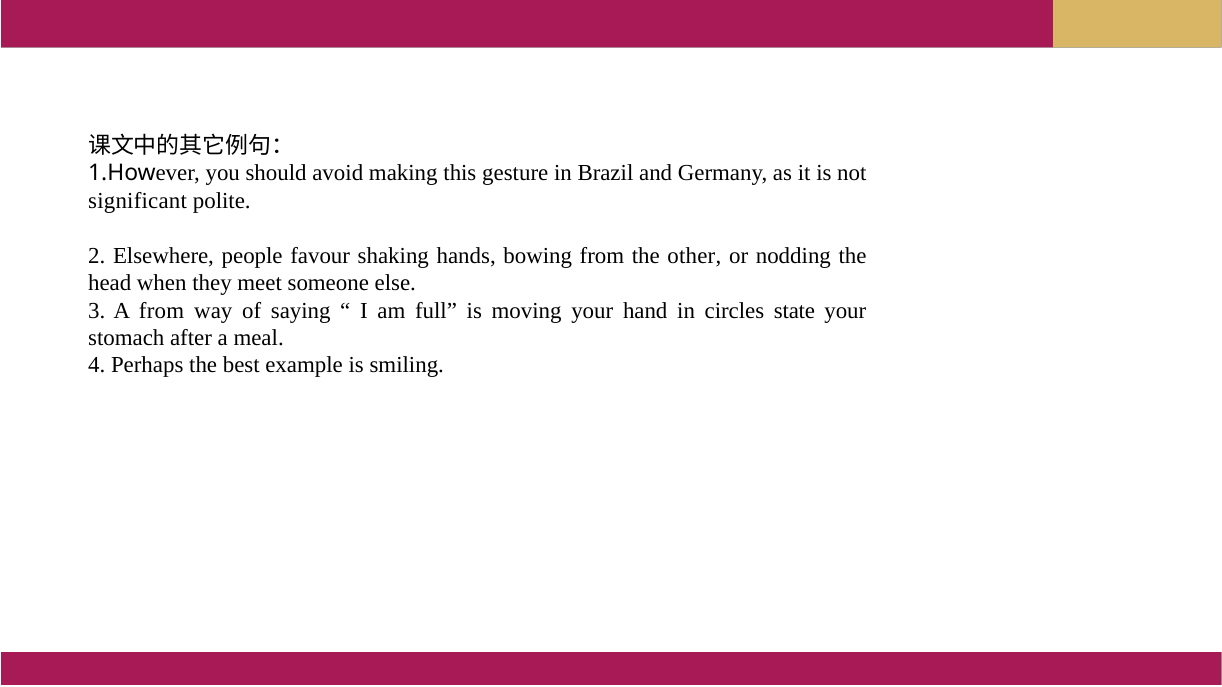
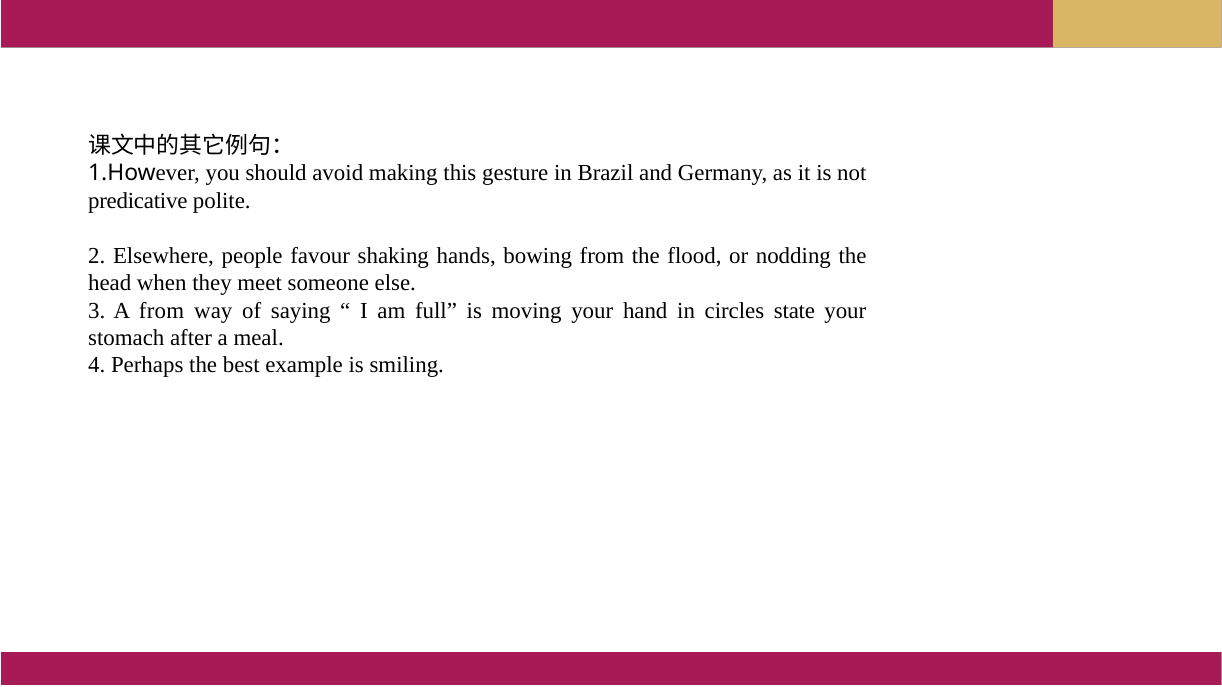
significant: significant -> predicative
other: other -> flood
